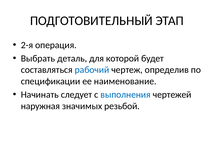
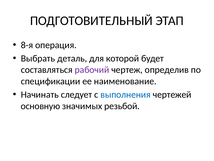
2-я: 2-я -> 8-я
рабочий colour: blue -> purple
наружная: наружная -> основную
